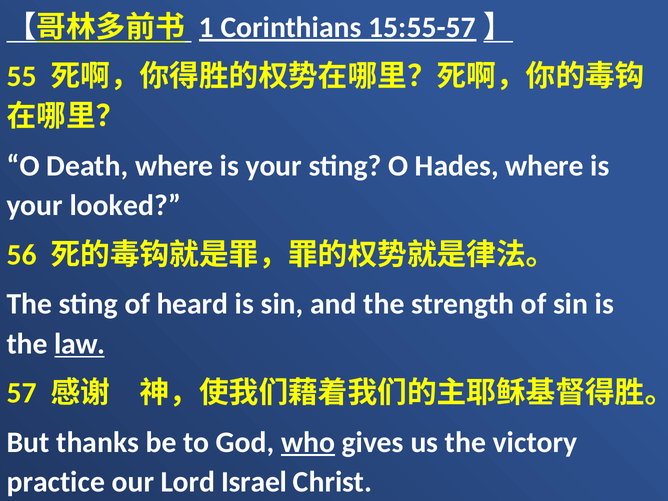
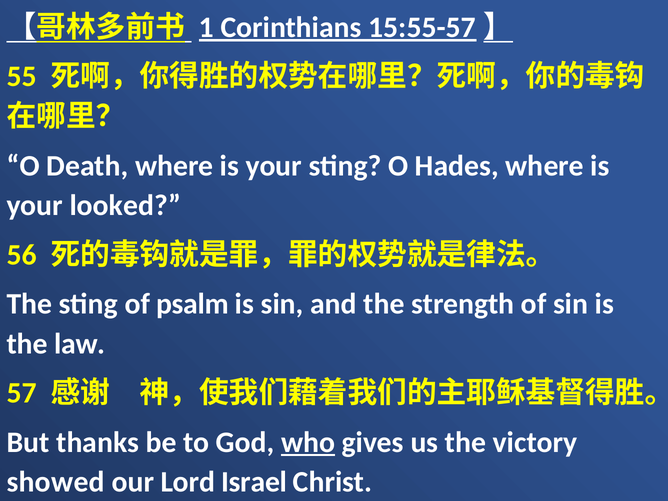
heard: heard -> psalm
law underline: present -> none
practice: practice -> showed
